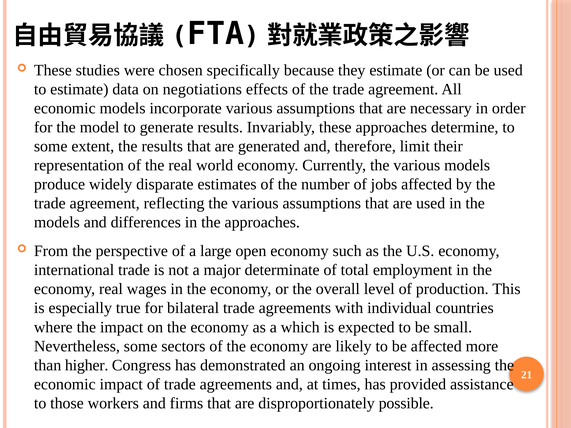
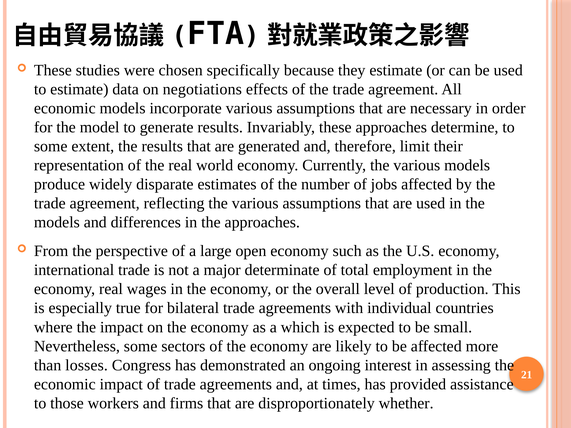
higher: higher -> losses
possible: possible -> whether
